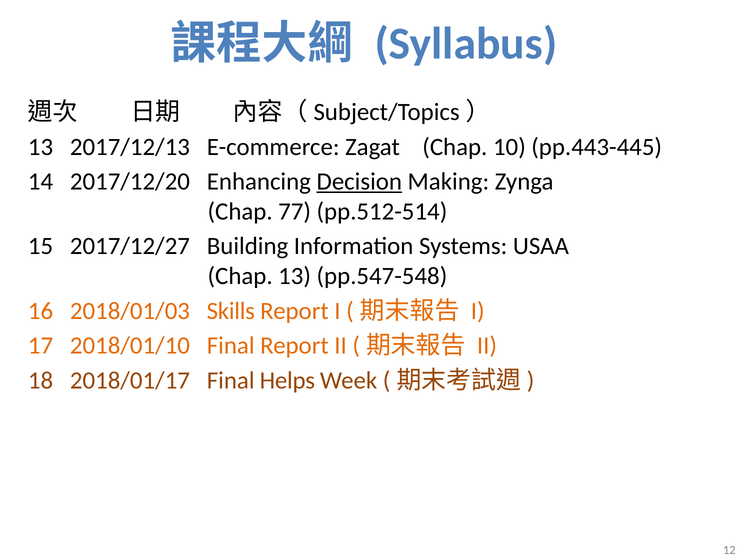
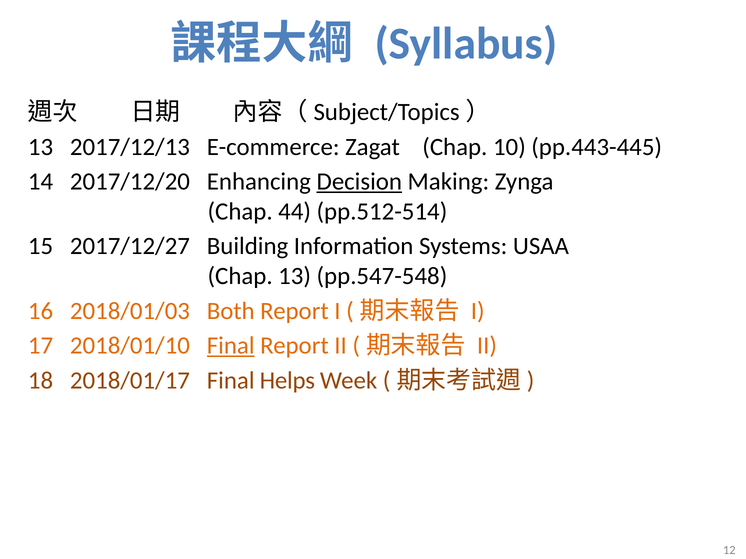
77: 77 -> 44
Skills: Skills -> Both
Final at (231, 346) underline: none -> present
